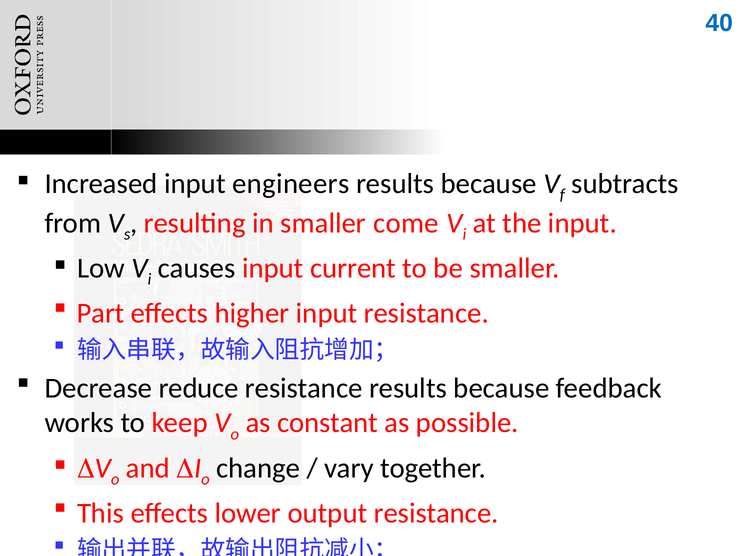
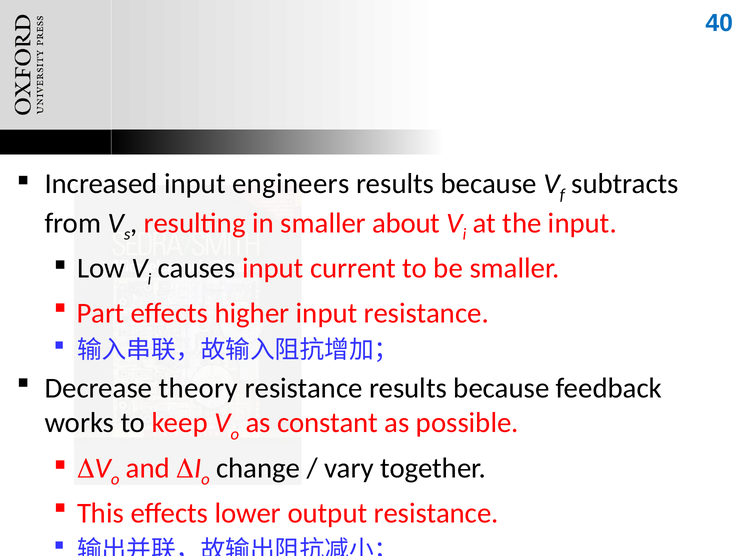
come: come -> about
reduce: reduce -> theory
